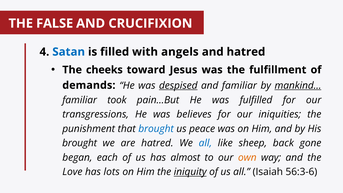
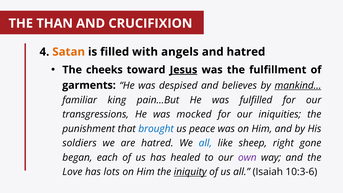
FALSE: FALSE -> THAN
Satan colour: blue -> orange
Jesus underline: none -> present
demands: demands -> garments
despised underline: present -> none
and familiar: familiar -> believes
took: took -> king
believes: believes -> mocked
brought at (80, 143): brought -> soldiers
back: back -> right
almost: almost -> healed
own colour: orange -> purple
56:3-6: 56:3-6 -> 10:3-6
